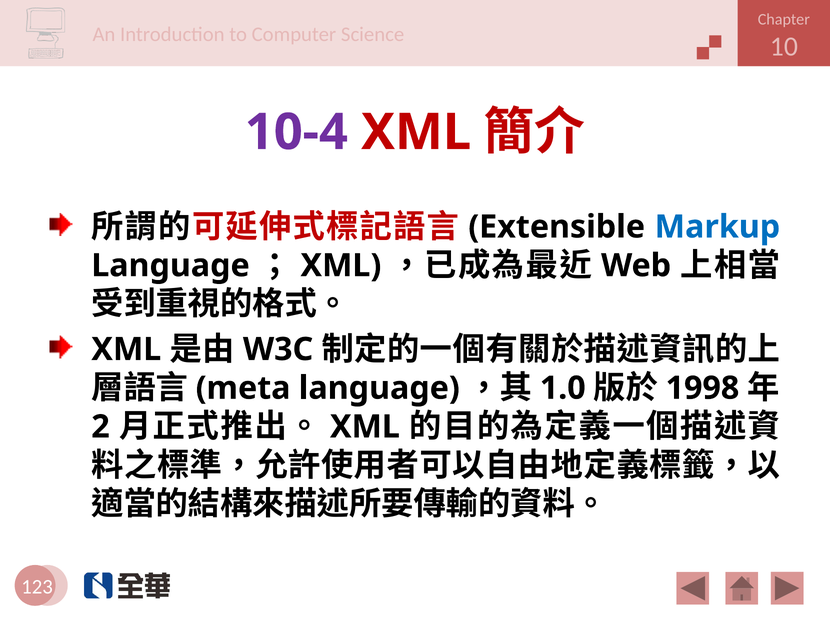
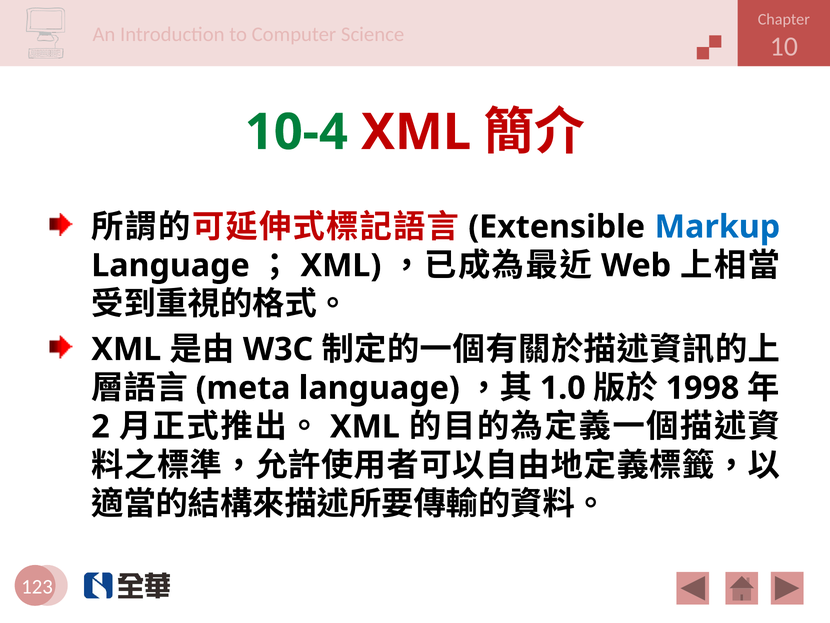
10-4 colour: purple -> green
